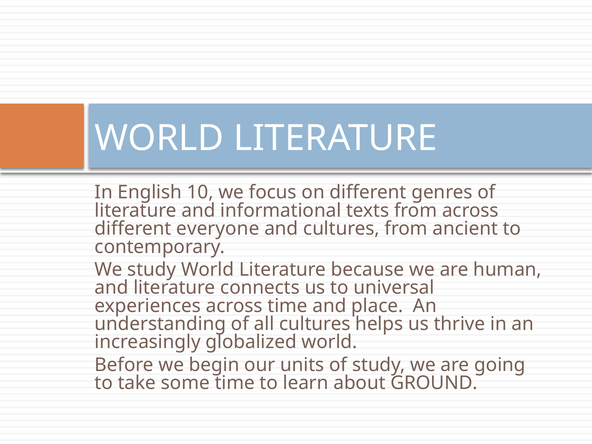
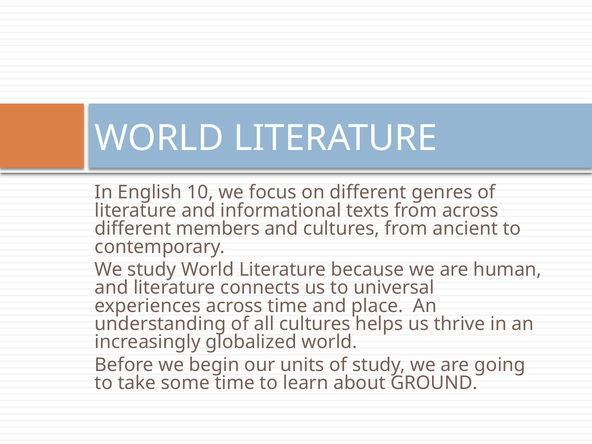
everyone: everyone -> members
